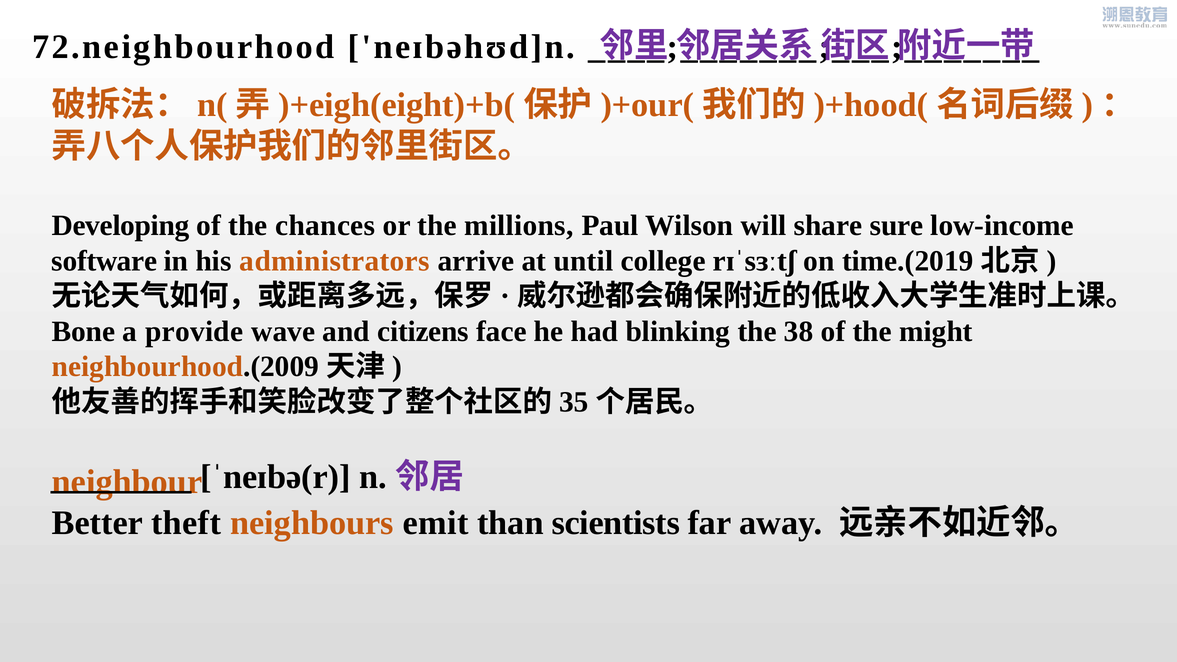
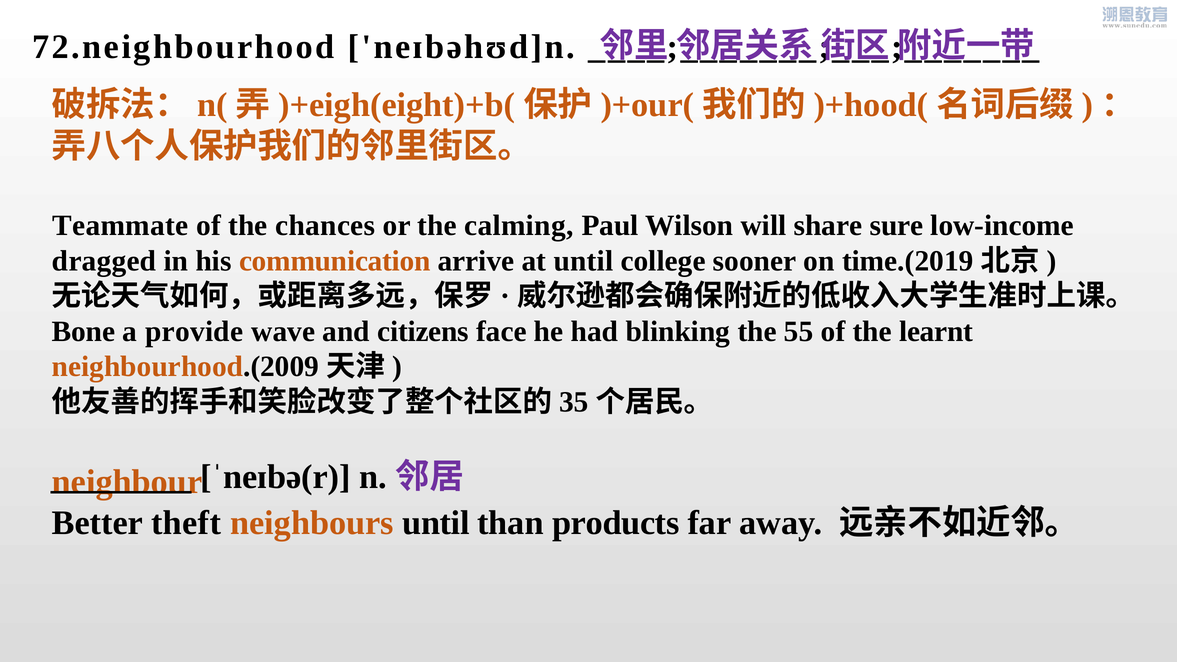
Developing: Developing -> Teammate
millions: millions -> calming
software: software -> dragged
administrators: administrators -> communication
rɪˈsɜːtʃ: rɪˈsɜːtʃ -> sooner
38: 38 -> 55
might: might -> learnt
neighbours emit: emit -> until
scientists: scientists -> products
